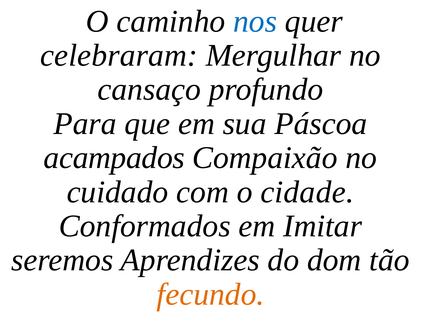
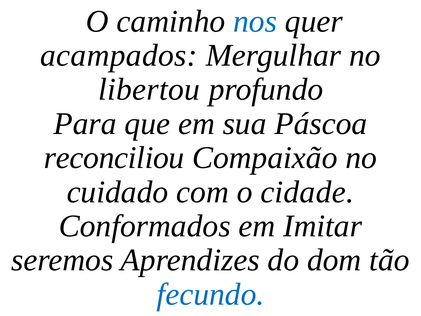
celebraram: celebraram -> acampados
cansaço: cansaço -> libertou
acampados: acampados -> reconciliou
fecundo colour: orange -> blue
